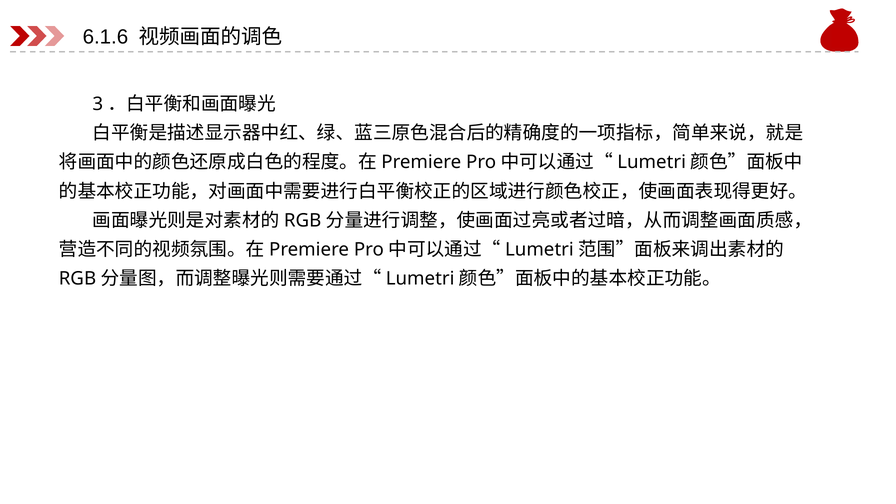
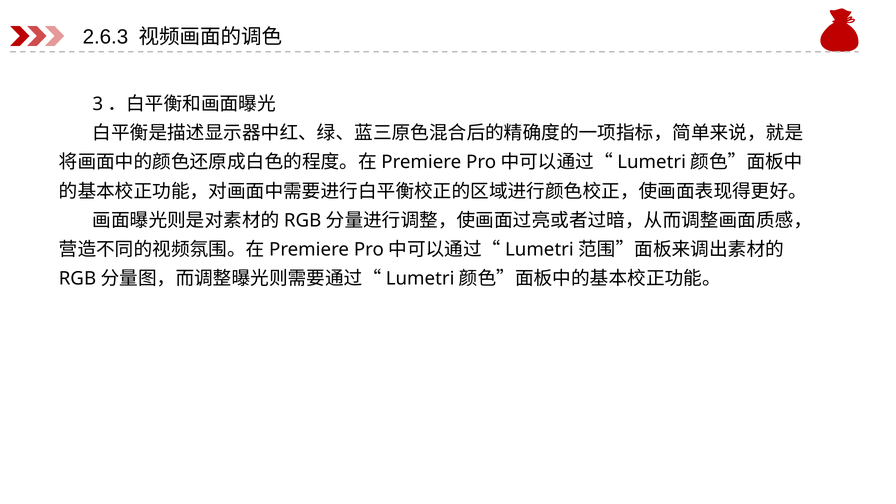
6.1.6: 6.1.6 -> 2.6.3
